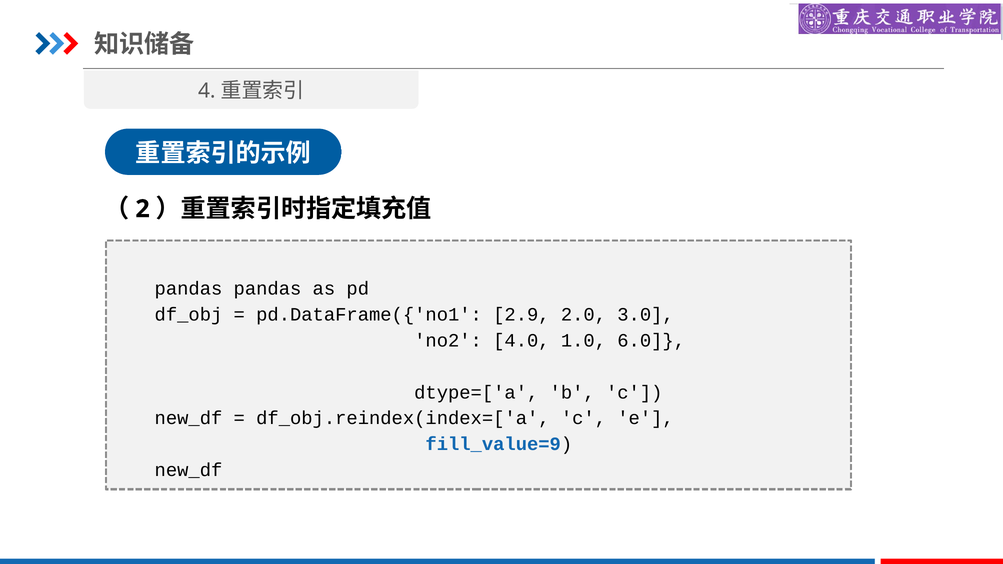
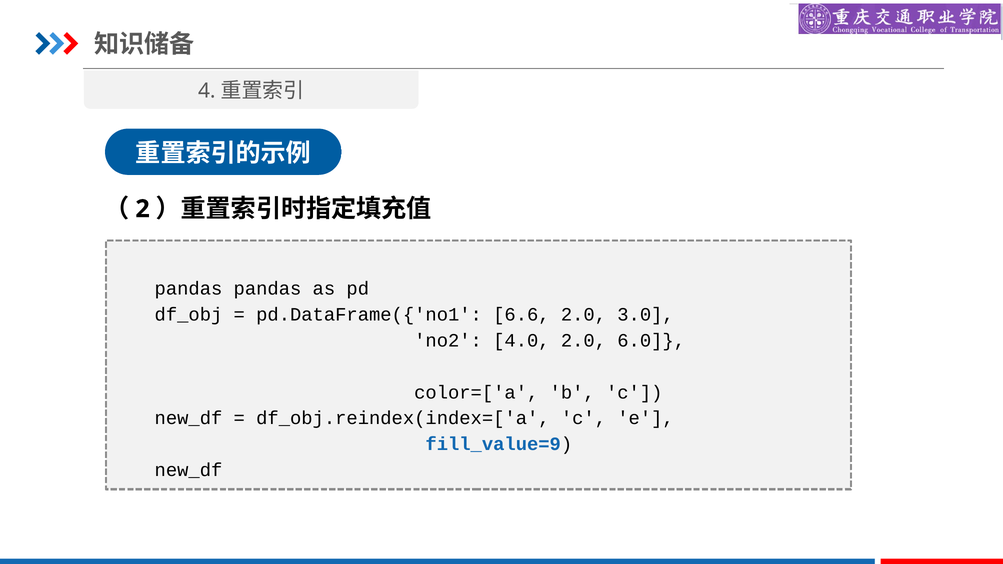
2.9: 2.9 -> 6.6
4.0 1.0: 1.0 -> 2.0
dtype=['a: dtype=['a -> color=['a
